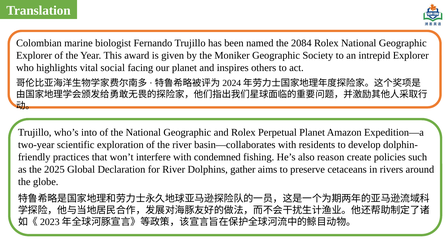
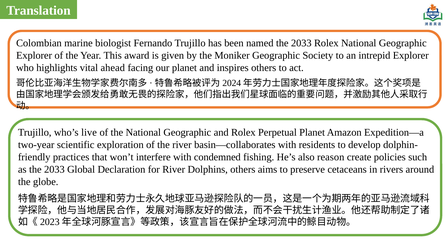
named the 2084: 2084 -> 2033
social: social -> ahead
into: into -> live
as the 2025: 2025 -> 2033
Dolphins gather: gather -> others
